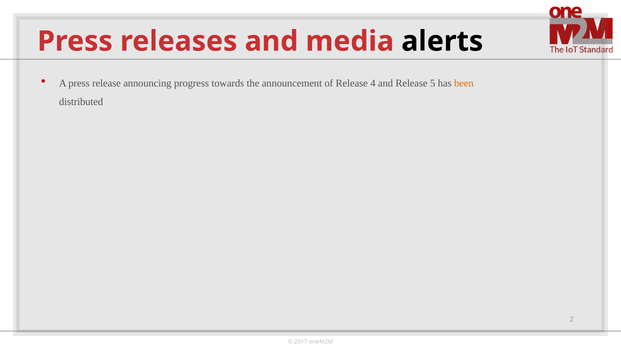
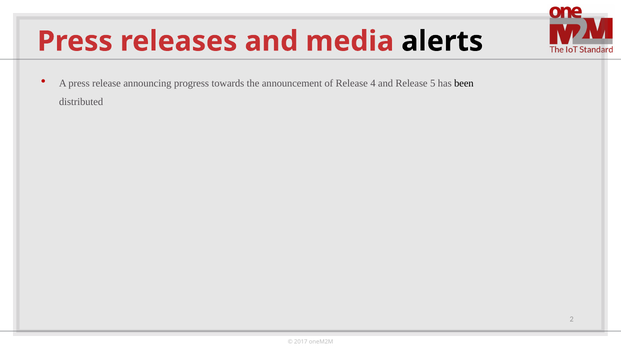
been colour: orange -> black
